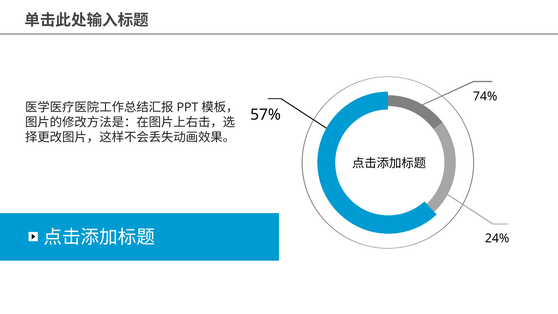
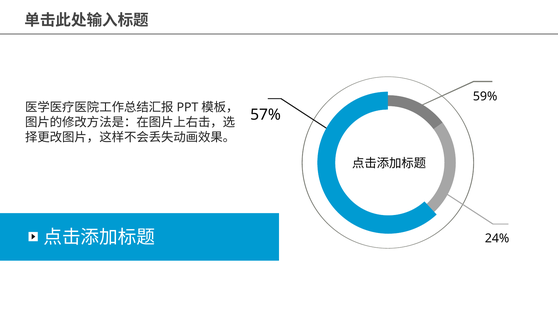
74%: 74% -> 59%
